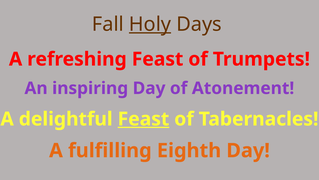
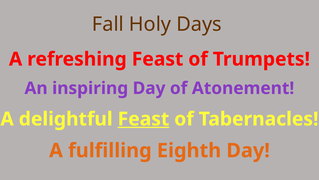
Holy underline: present -> none
